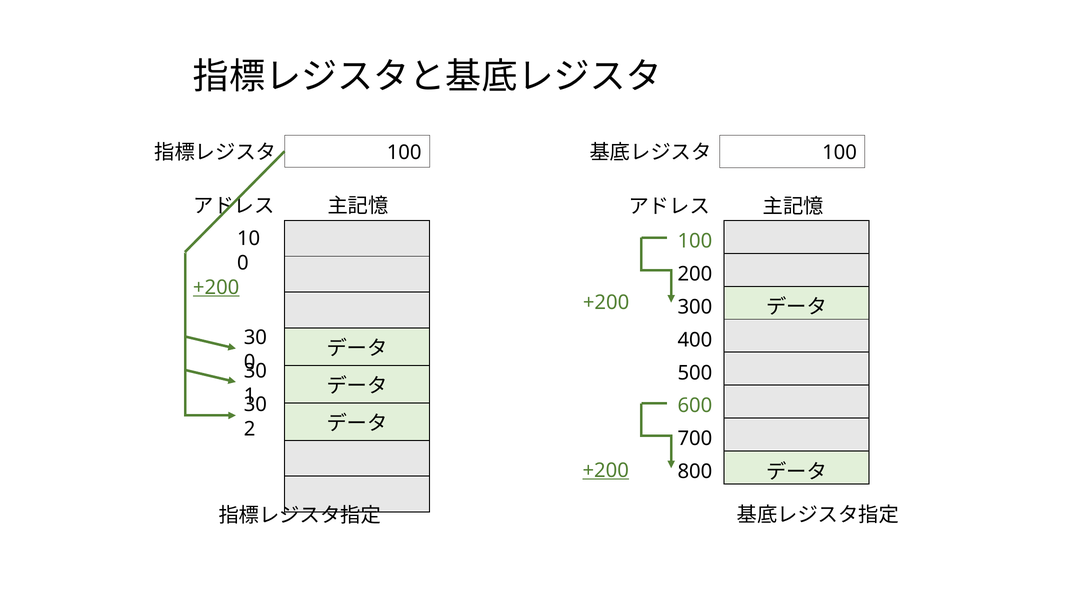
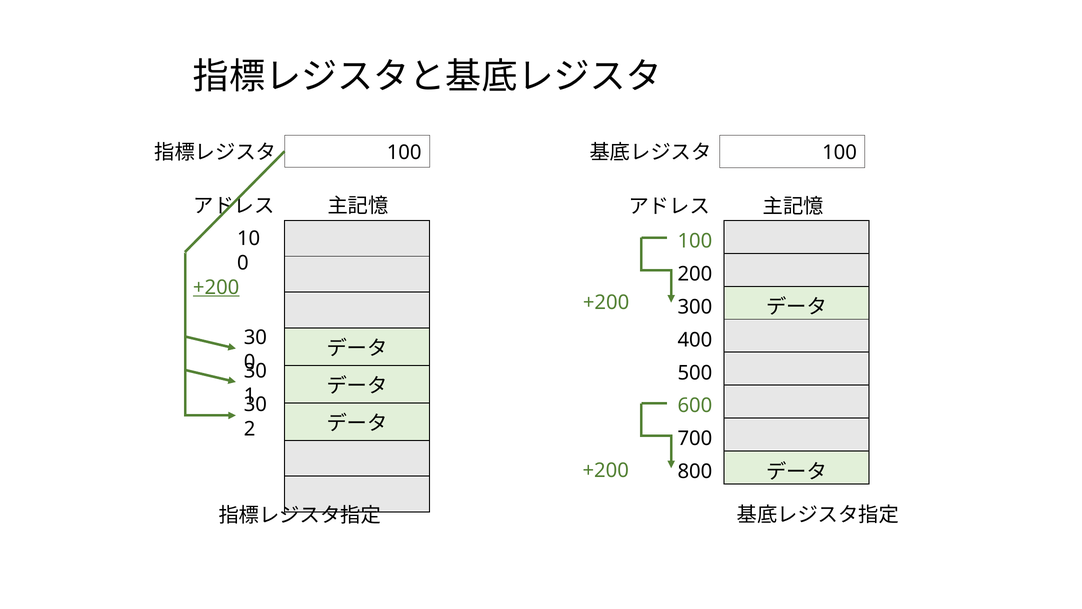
+200 at (606, 470) underline: present -> none
